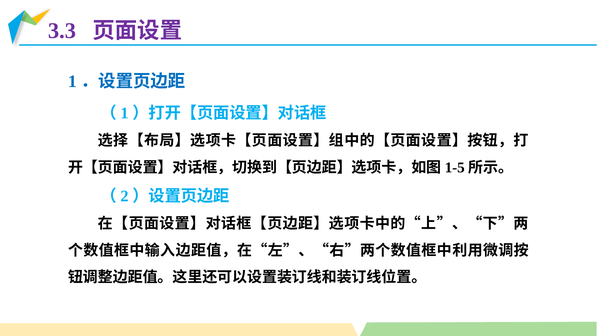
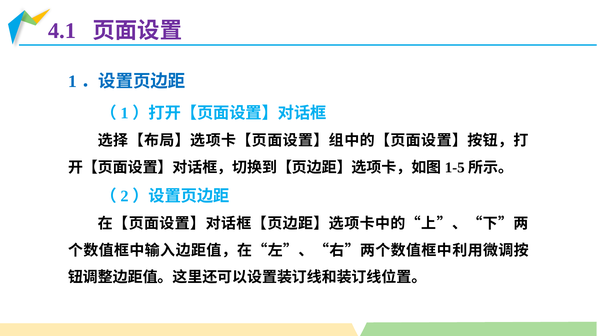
3.3: 3.3 -> 4.1
